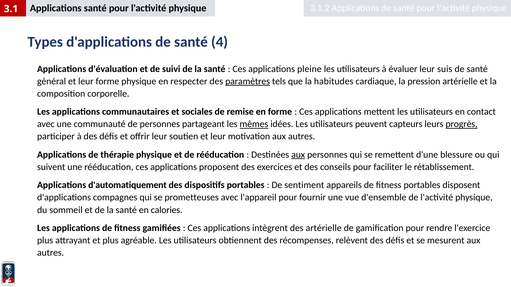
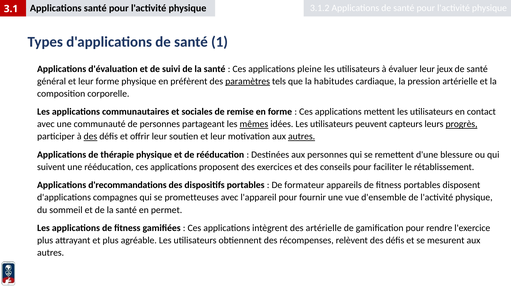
4: 4 -> 1
suis: suis -> jeux
respecter: respecter -> préfèrent
des at (90, 137) underline: none -> present
autres at (302, 137) underline: none -> present
aux at (298, 155) underline: present -> none
d'automatiquement: d'automatiquement -> d'recommandations
sentiment: sentiment -> formateur
calories: calories -> permet
